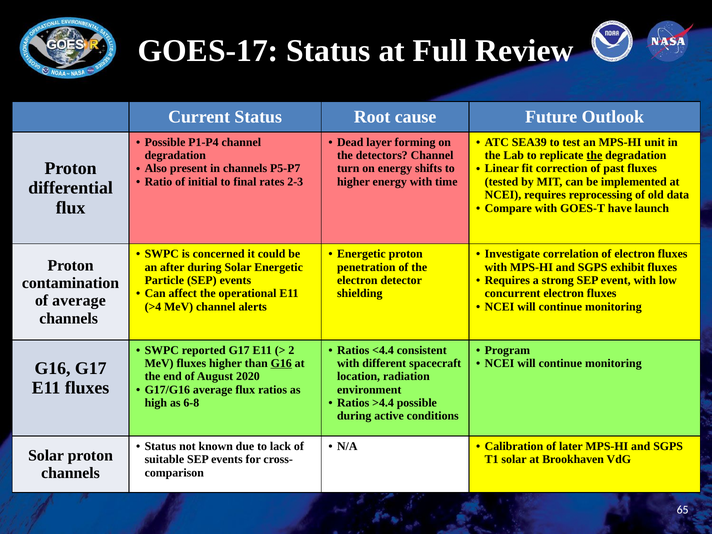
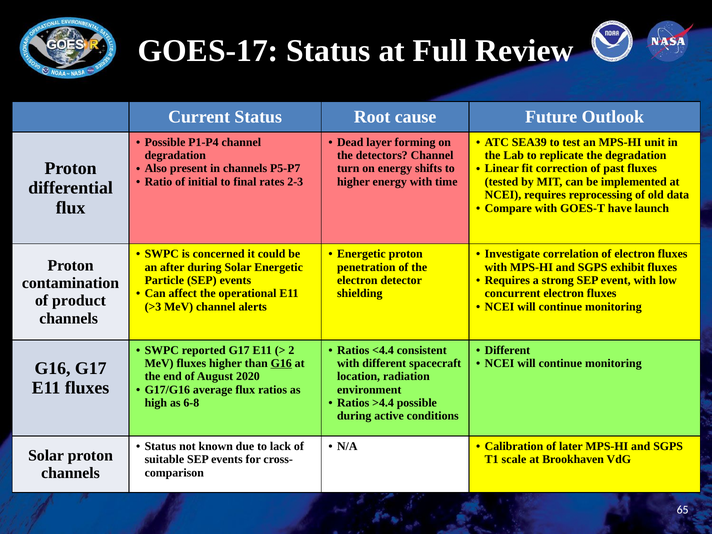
the at (594, 155) underline: present -> none
of average: average -> product
>4: >4 -> >3
Program at (507, 350): Program -> Different
T1 solar: solar -> scale
